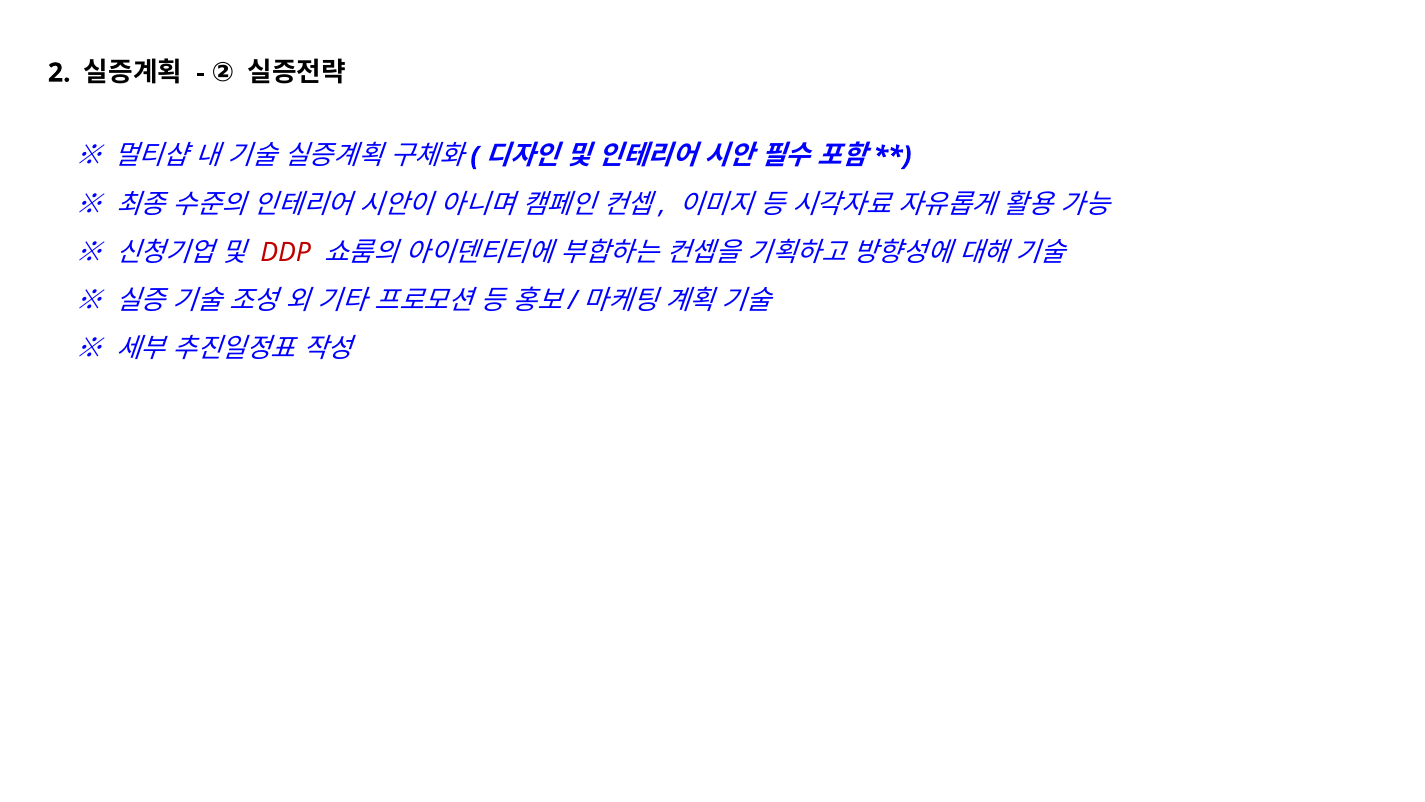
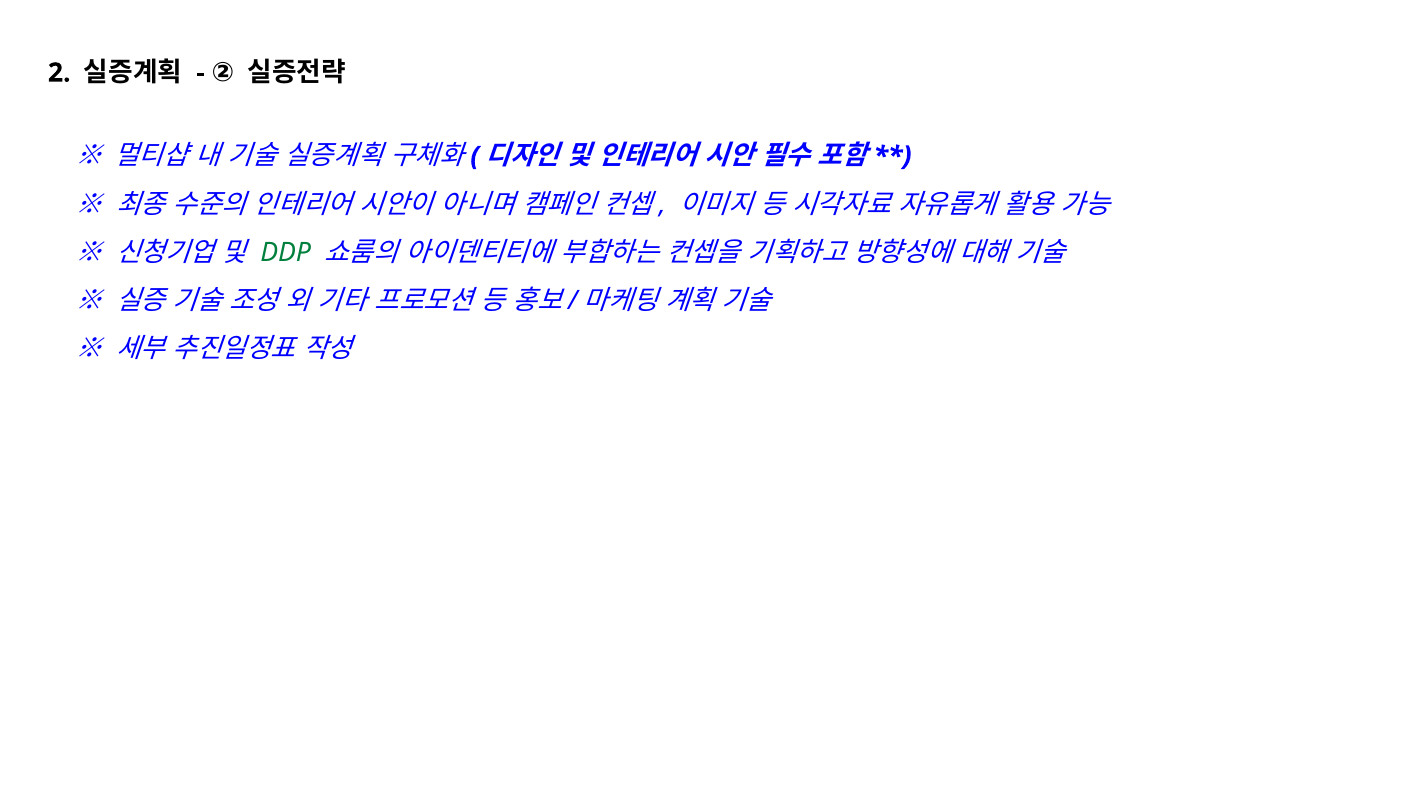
DDP colour: red -> green
